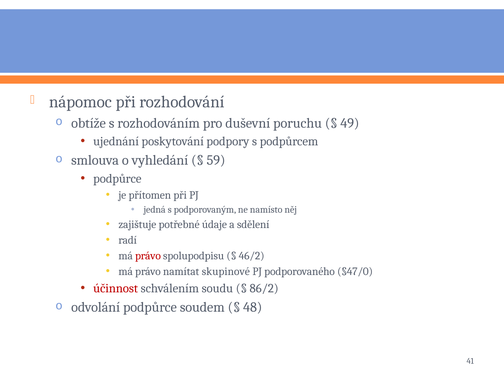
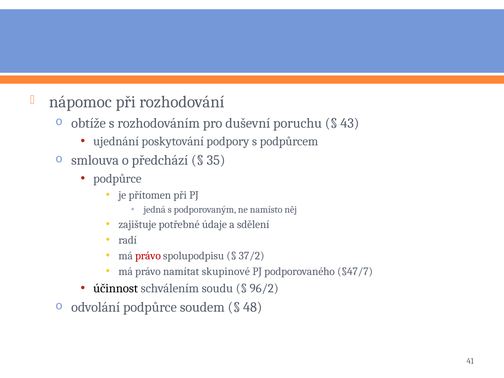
49: 49 -> 43
vyhledání: vyhledání -> předchází
59: 59 -> 35
46/2: 46/2 -> 37/2
§47/0: §47/0 -> §47/7
účinnost colour: red -> black
86/2: 86/2 -> 96/2
